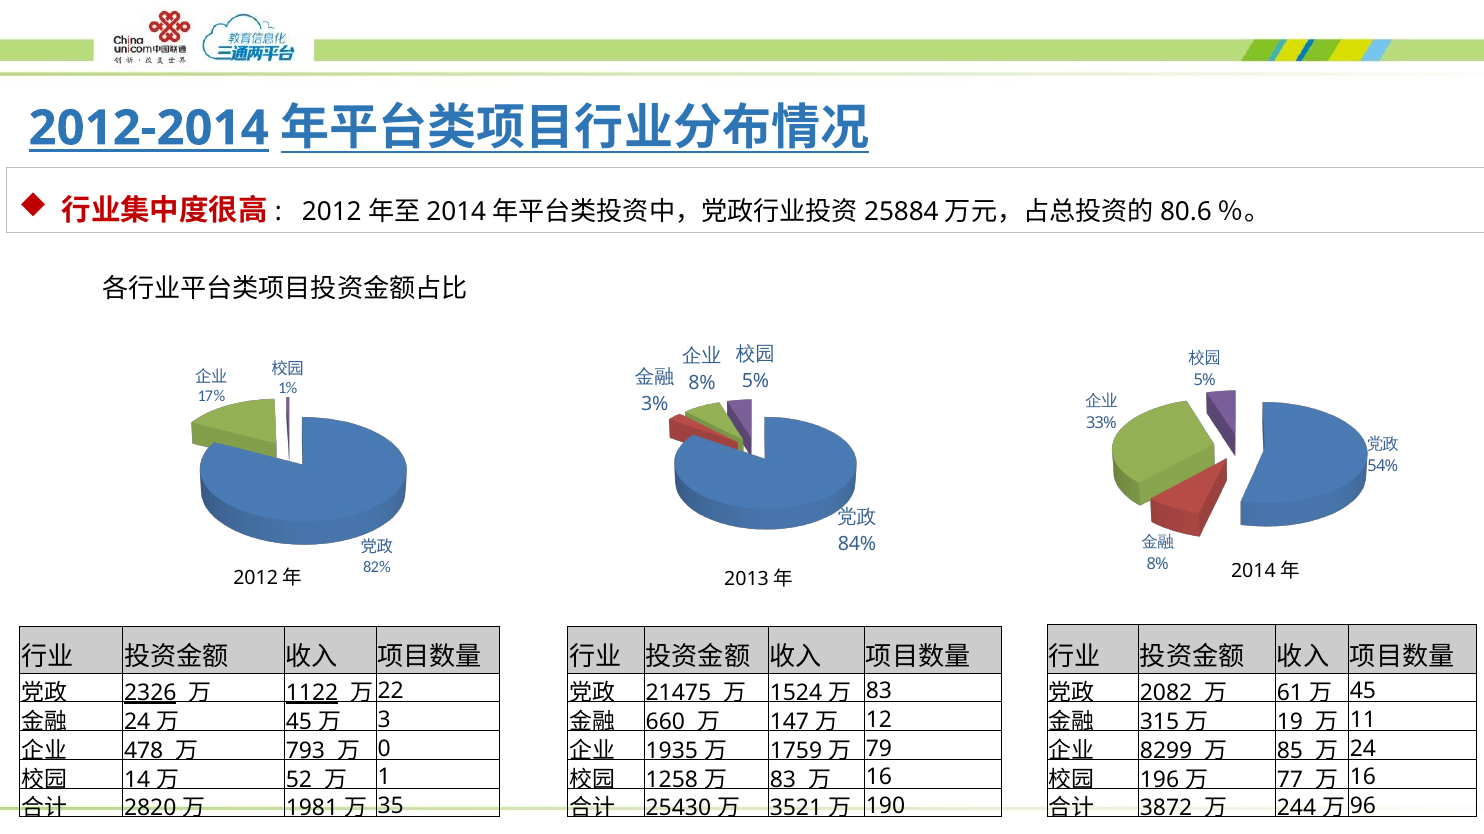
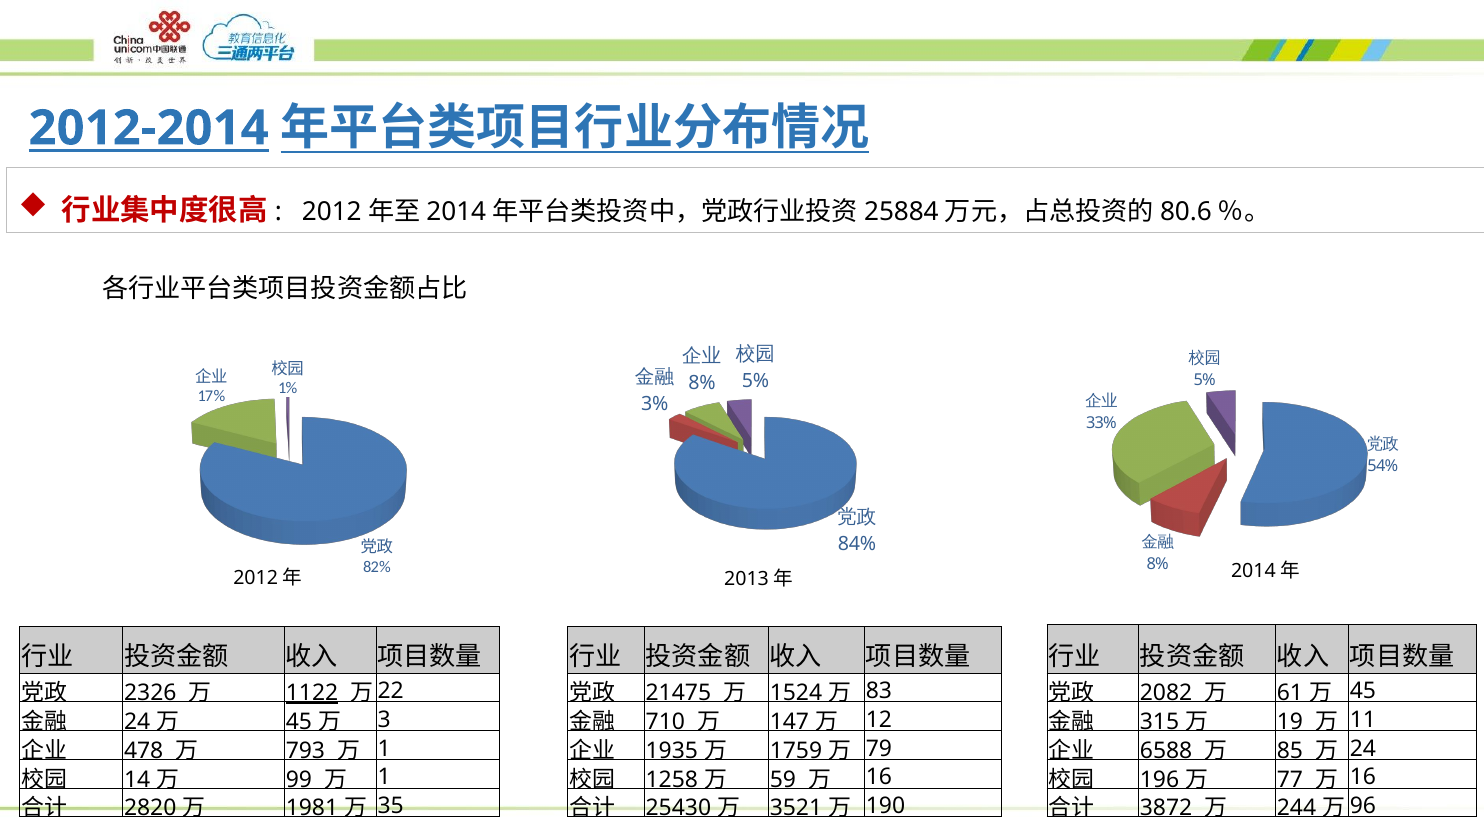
2326 underline: present -> none
660: 660 -> 710
0 at (384, 749): 0 -> 1
8299: 8299 -> 6588
52: 52 -> 99
83 at (783, 780): 83 -> 59
